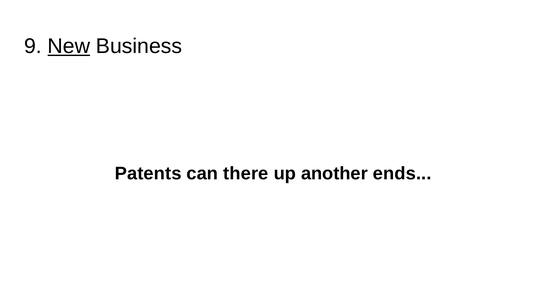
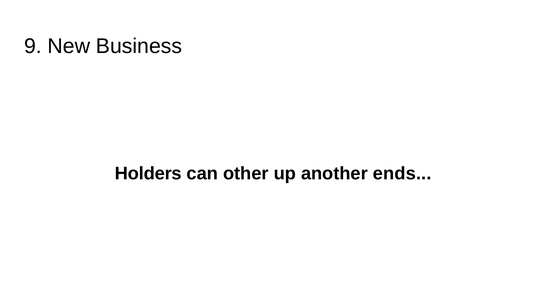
New underline: present -> none
Patents: Patents -> Holders
there: there -> other
